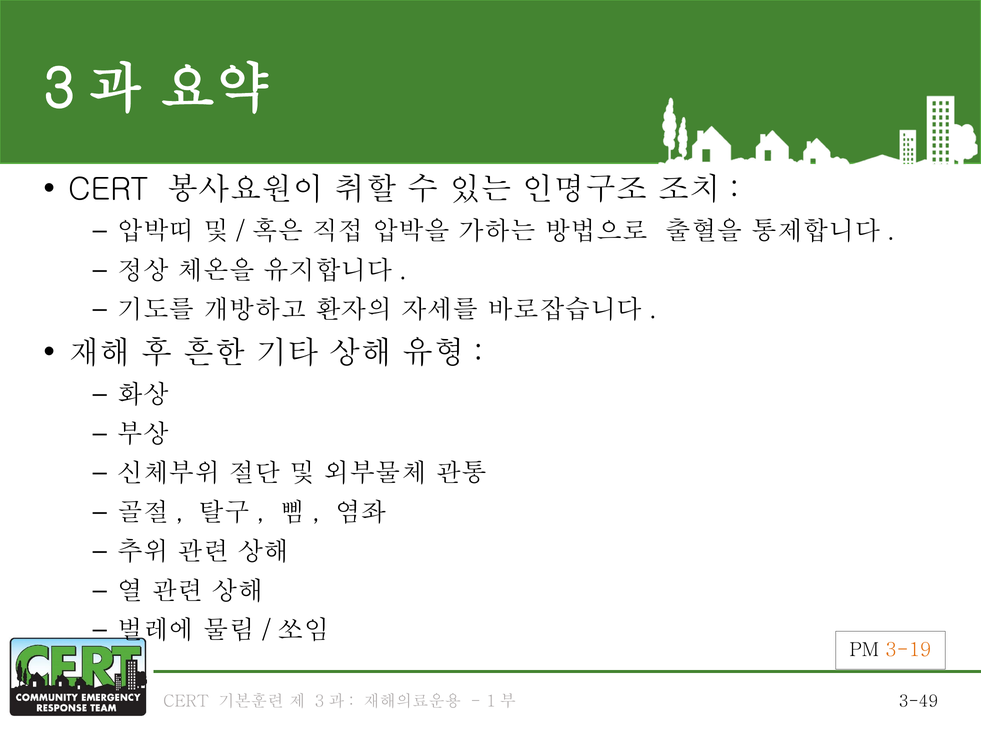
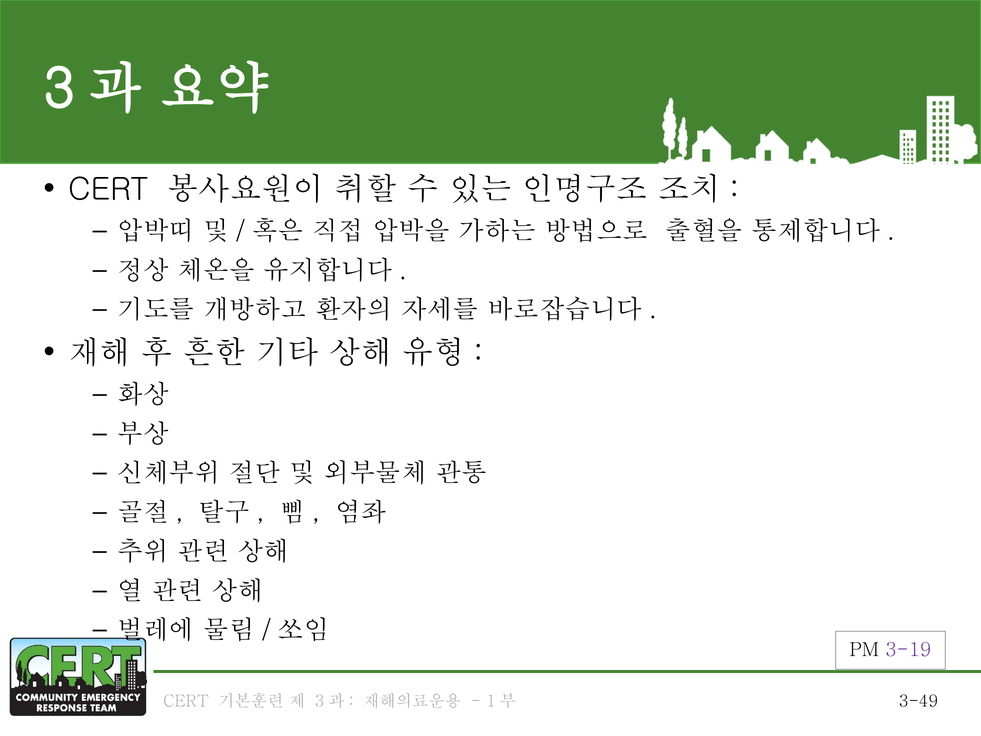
3-19 colour: orange -> purple
